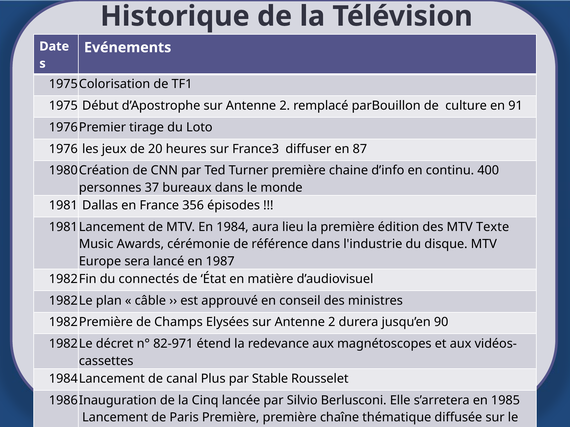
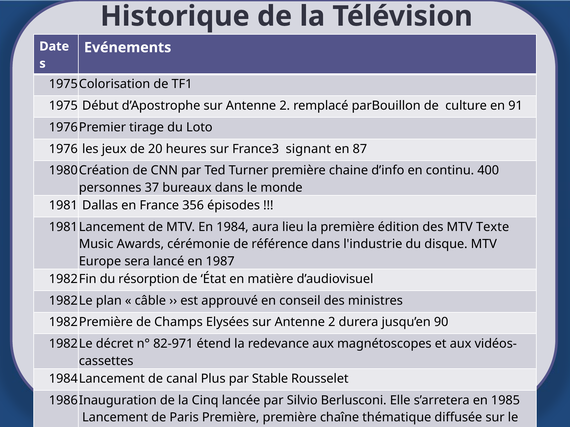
diffuser: diffuser -> signant
connectés: connectés -> résorption
